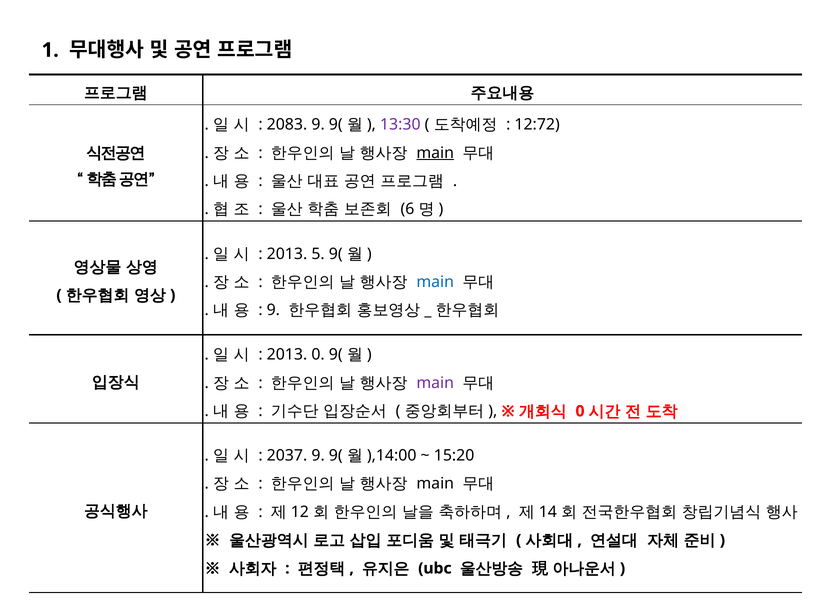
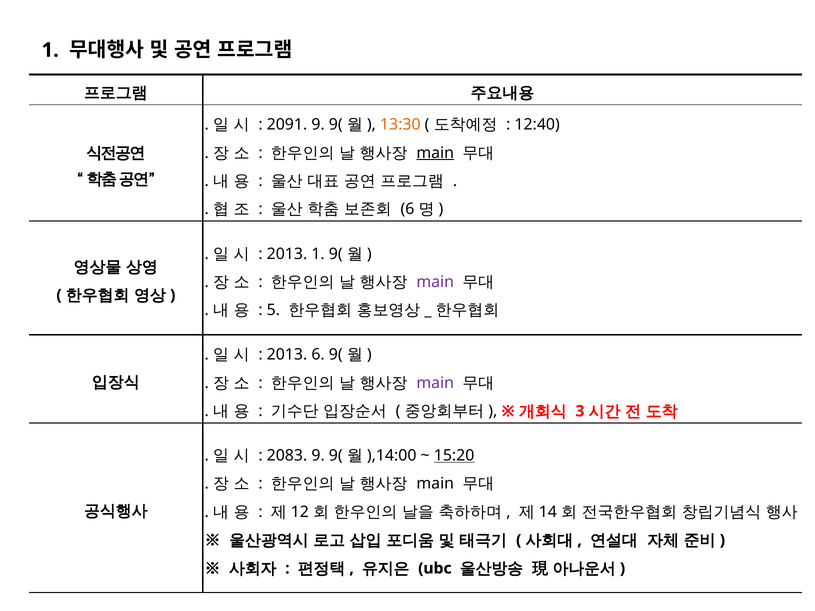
2083: 2083 -> 2091
13:30 colour: purple -> orange
12:72: 12:72 -> 12:40
2013 5: 5 -> 1
main at (435, 282) colour: blue -> purple
9 at (273, 310): 9 -> 5
2013 0: 0 -> 6
0 at (580, 411): 0 -> 3
2037: 2037 -> 2083
15:20 underline: none -> present
